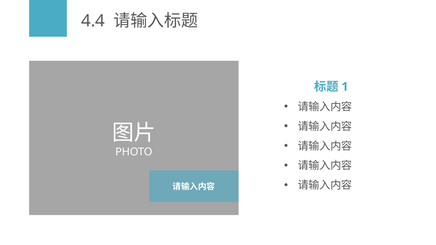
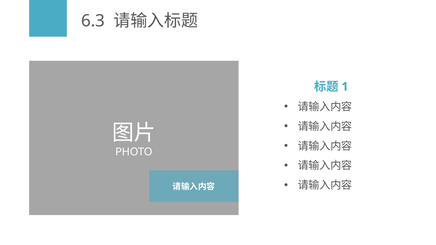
4.4: 4.4 -> 6.3
